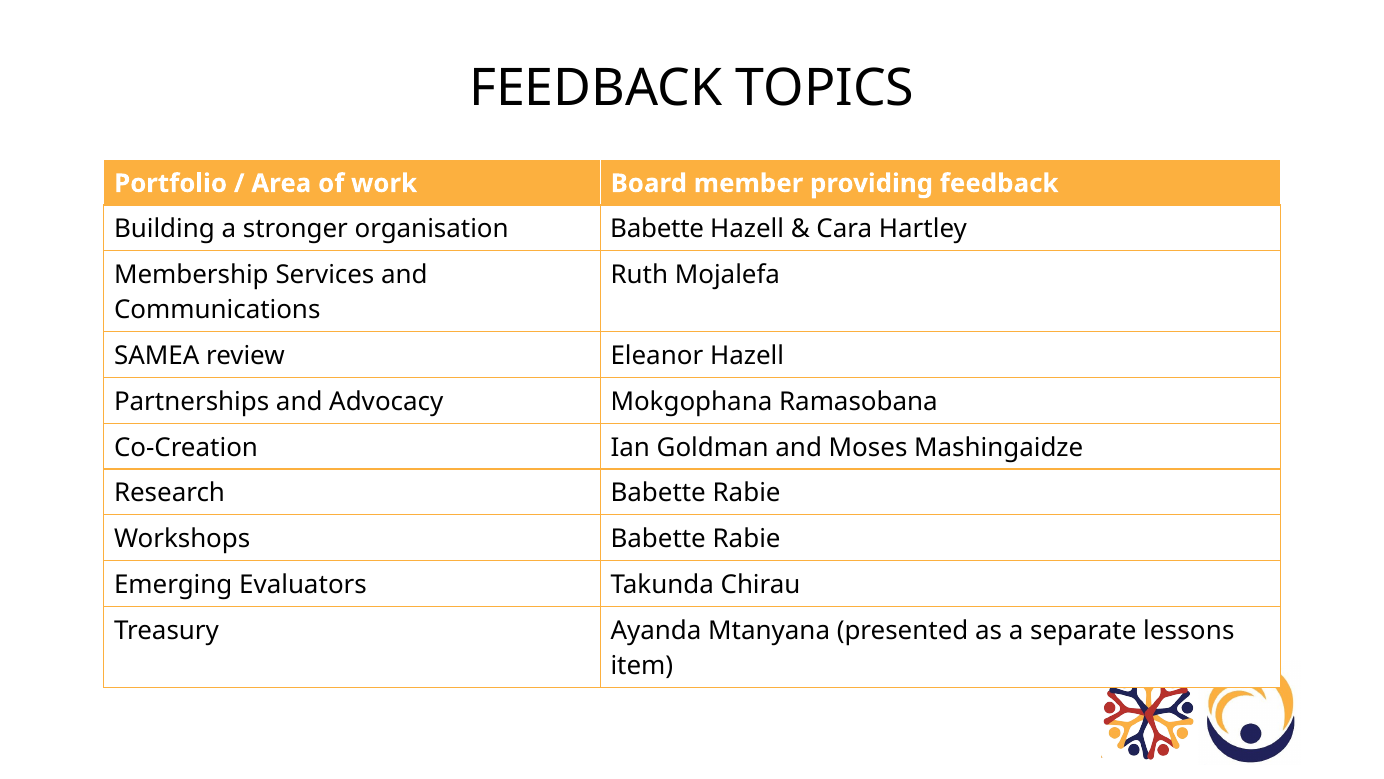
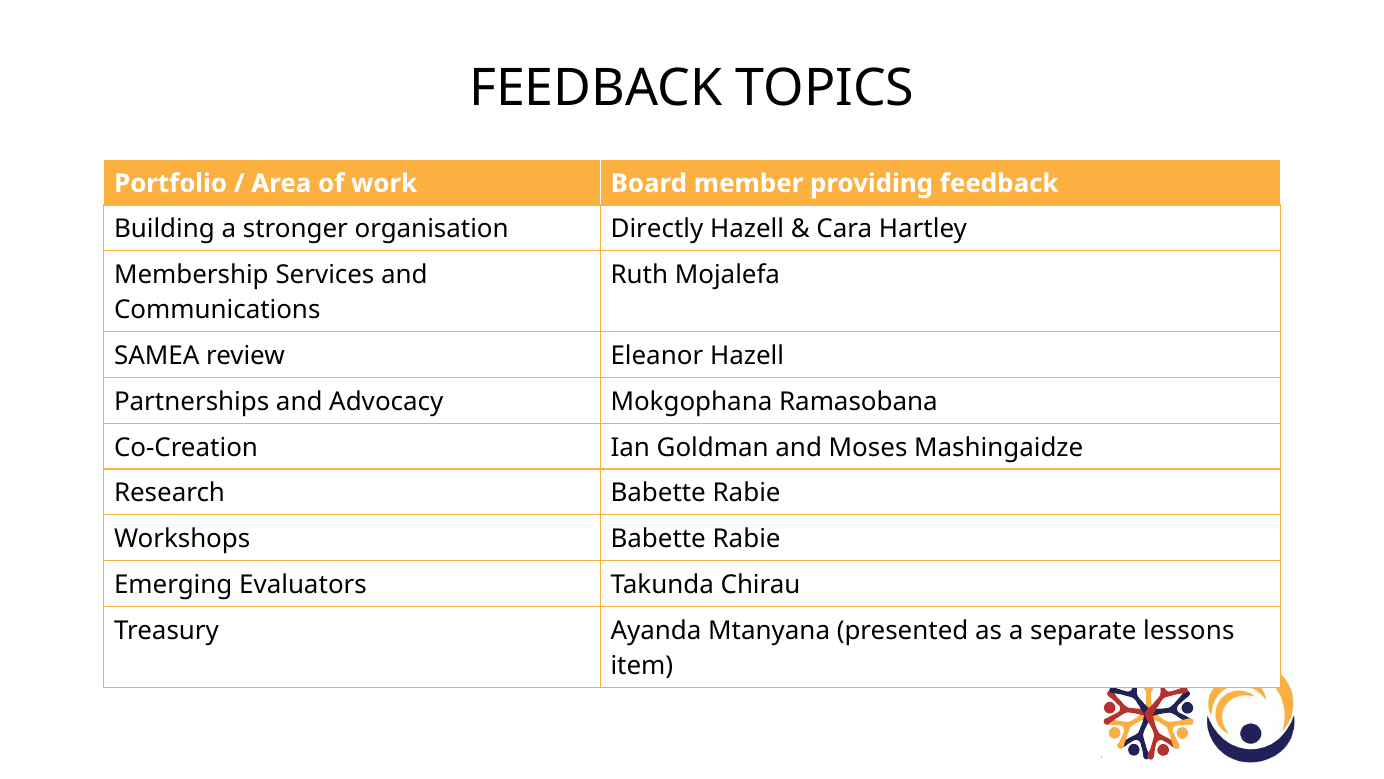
organisation Babette: Babette -> Directly
